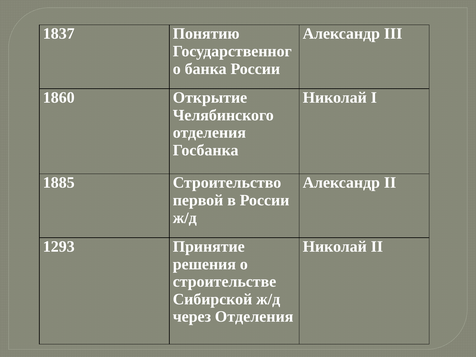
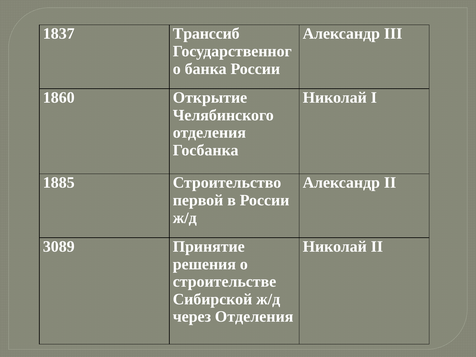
Понятию: Понятию -> Транссиб
1293: 1293 -> 3089
